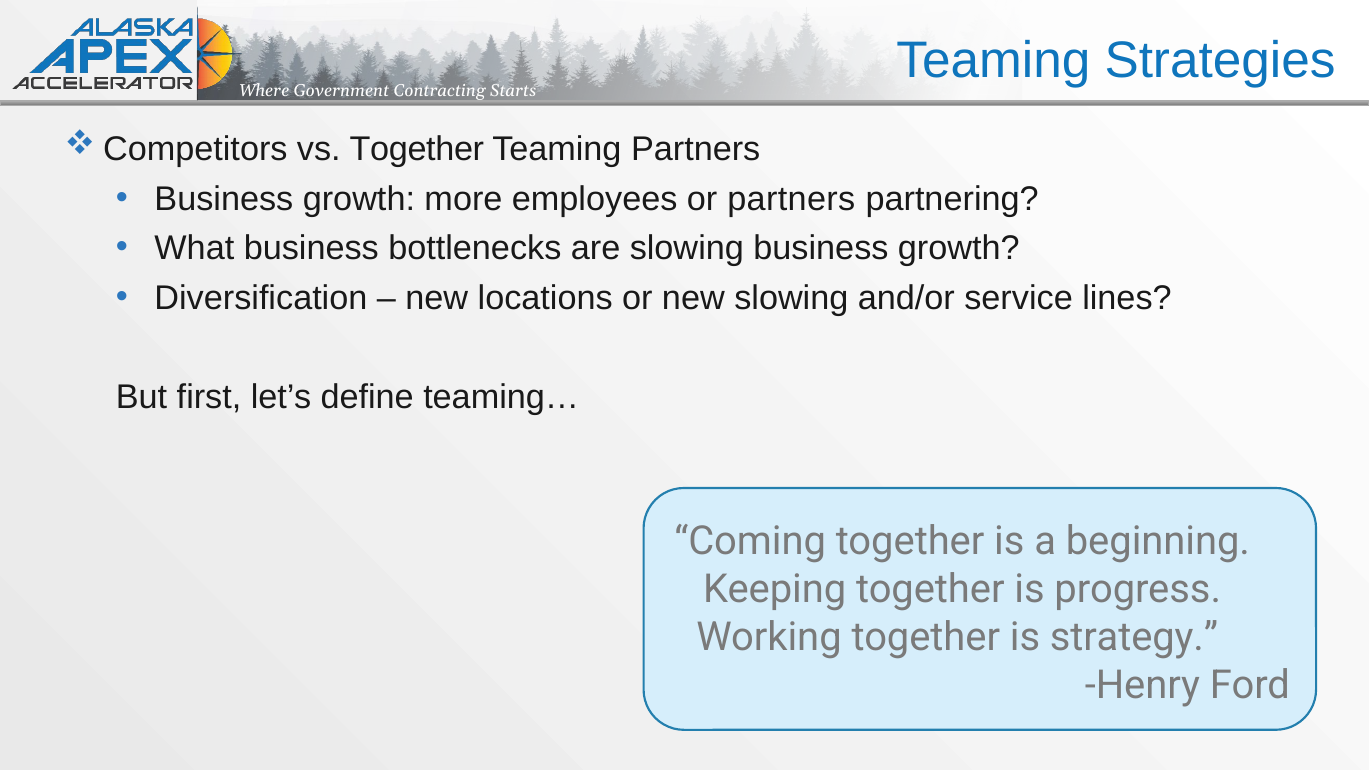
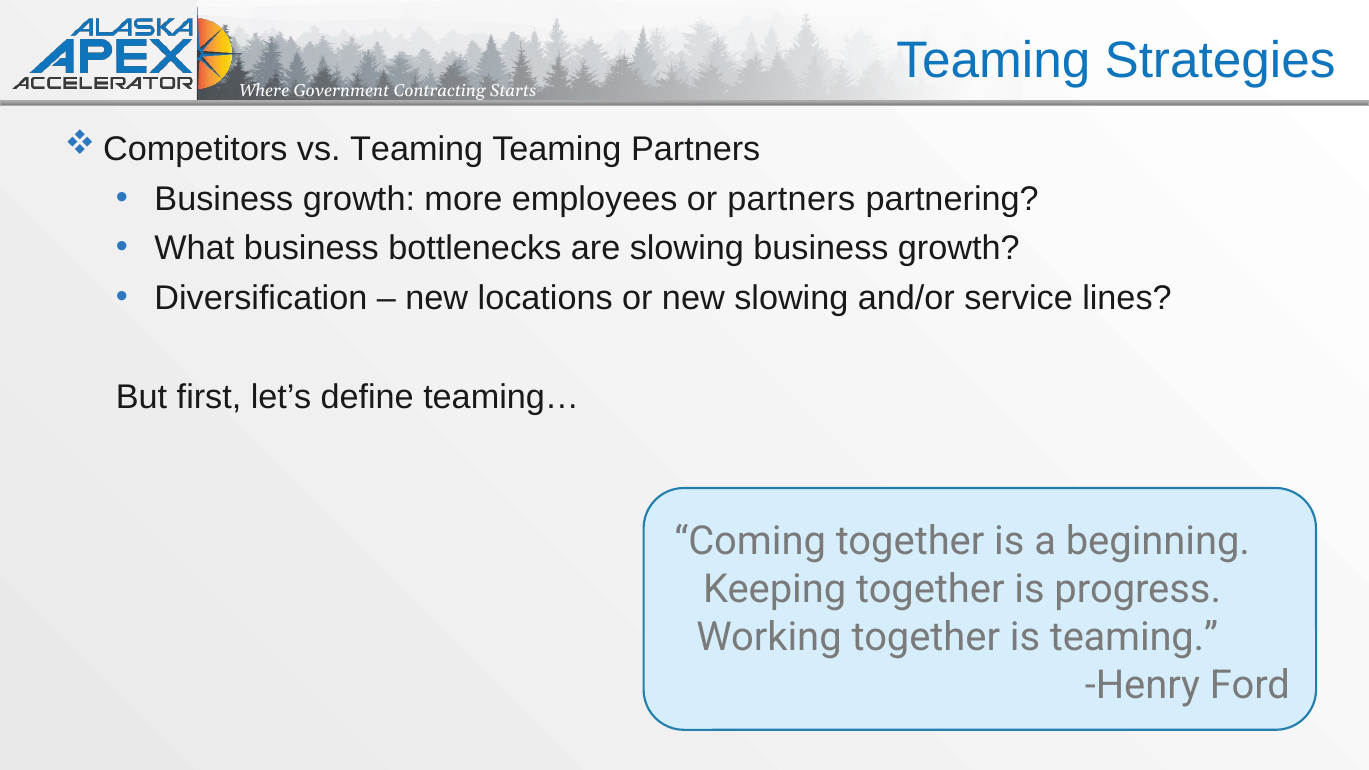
vs Together: Together -> Teaming
is strategy: strategy -> teaming
